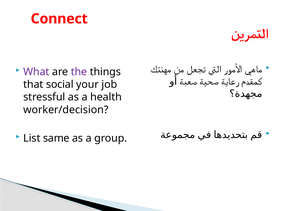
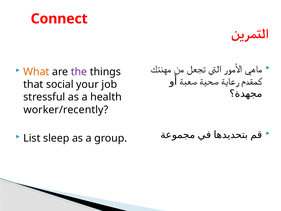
What colour: purple -> orange
worker/decision: worker/decision -> worker/recently
same: same -> sleep
